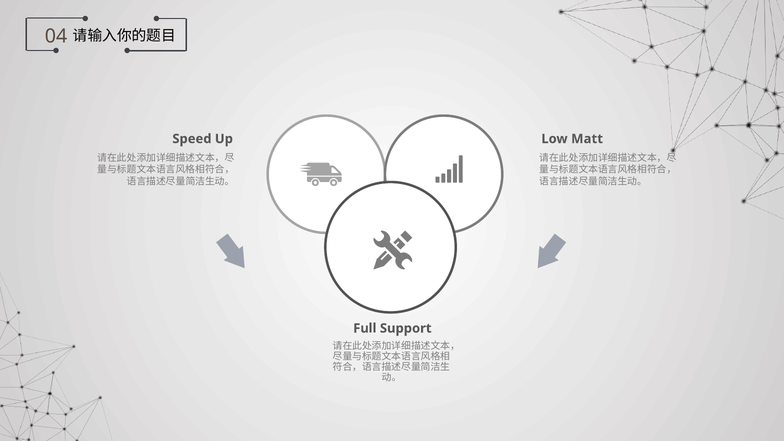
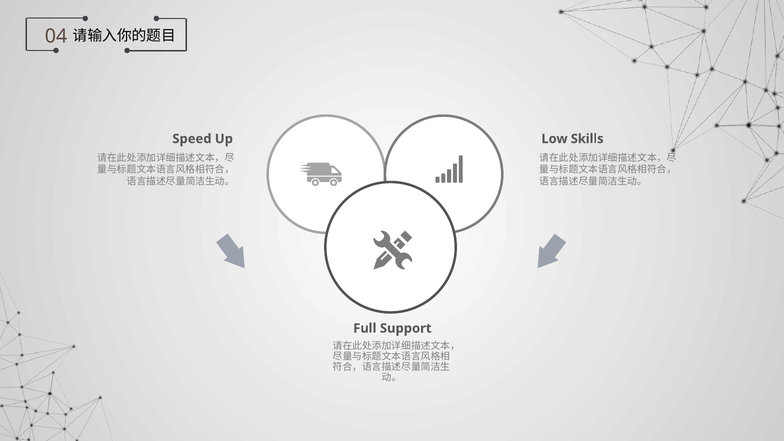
Matt: Matt -> Skills
